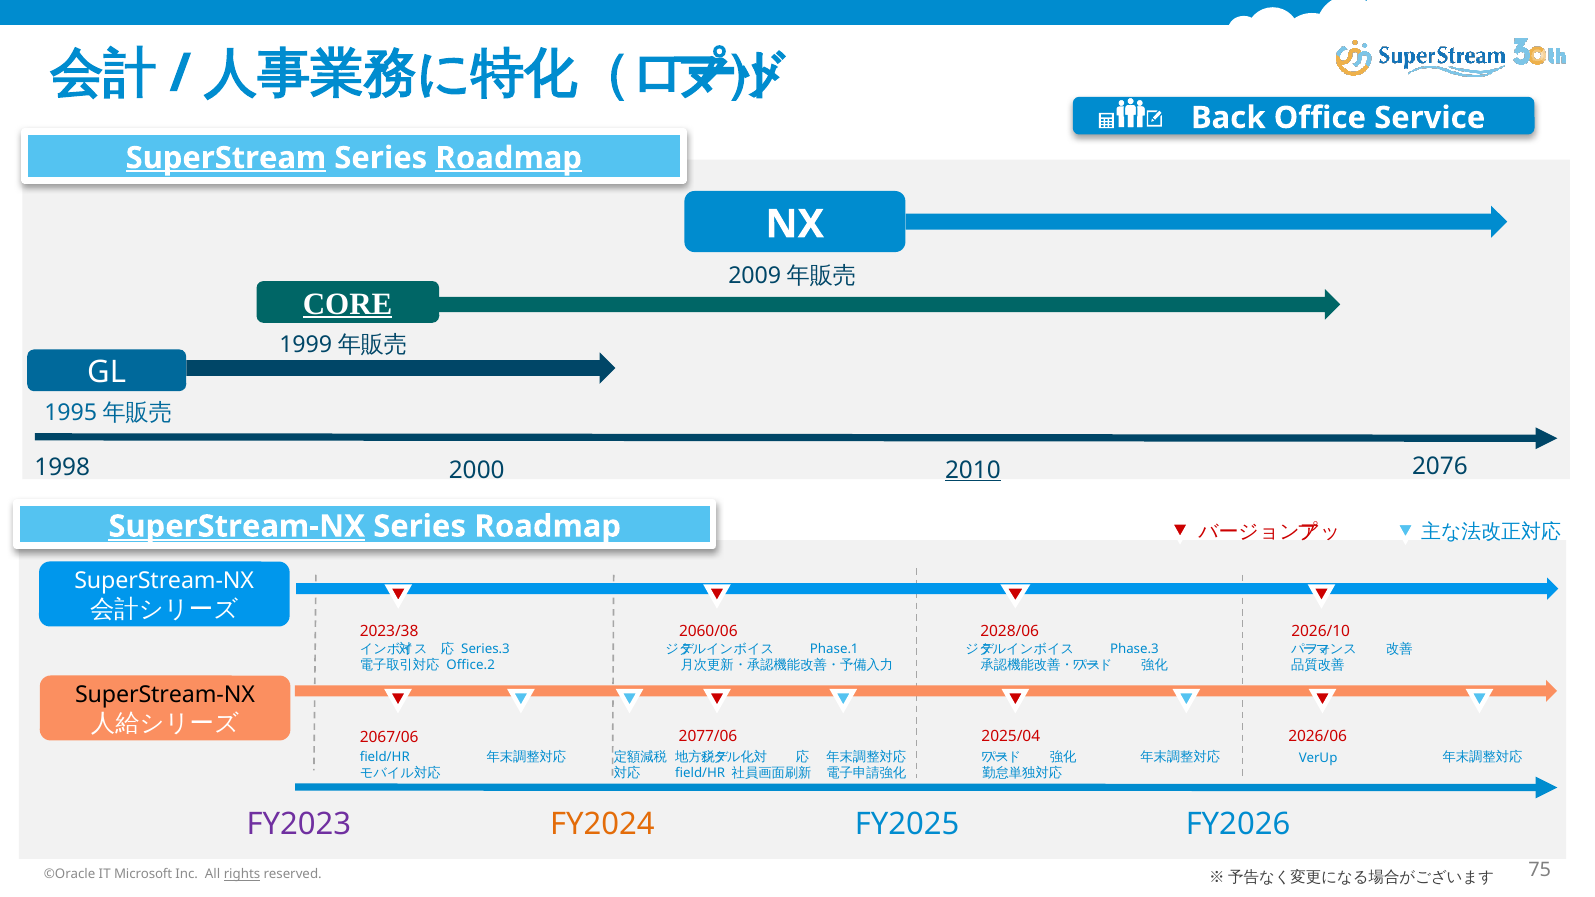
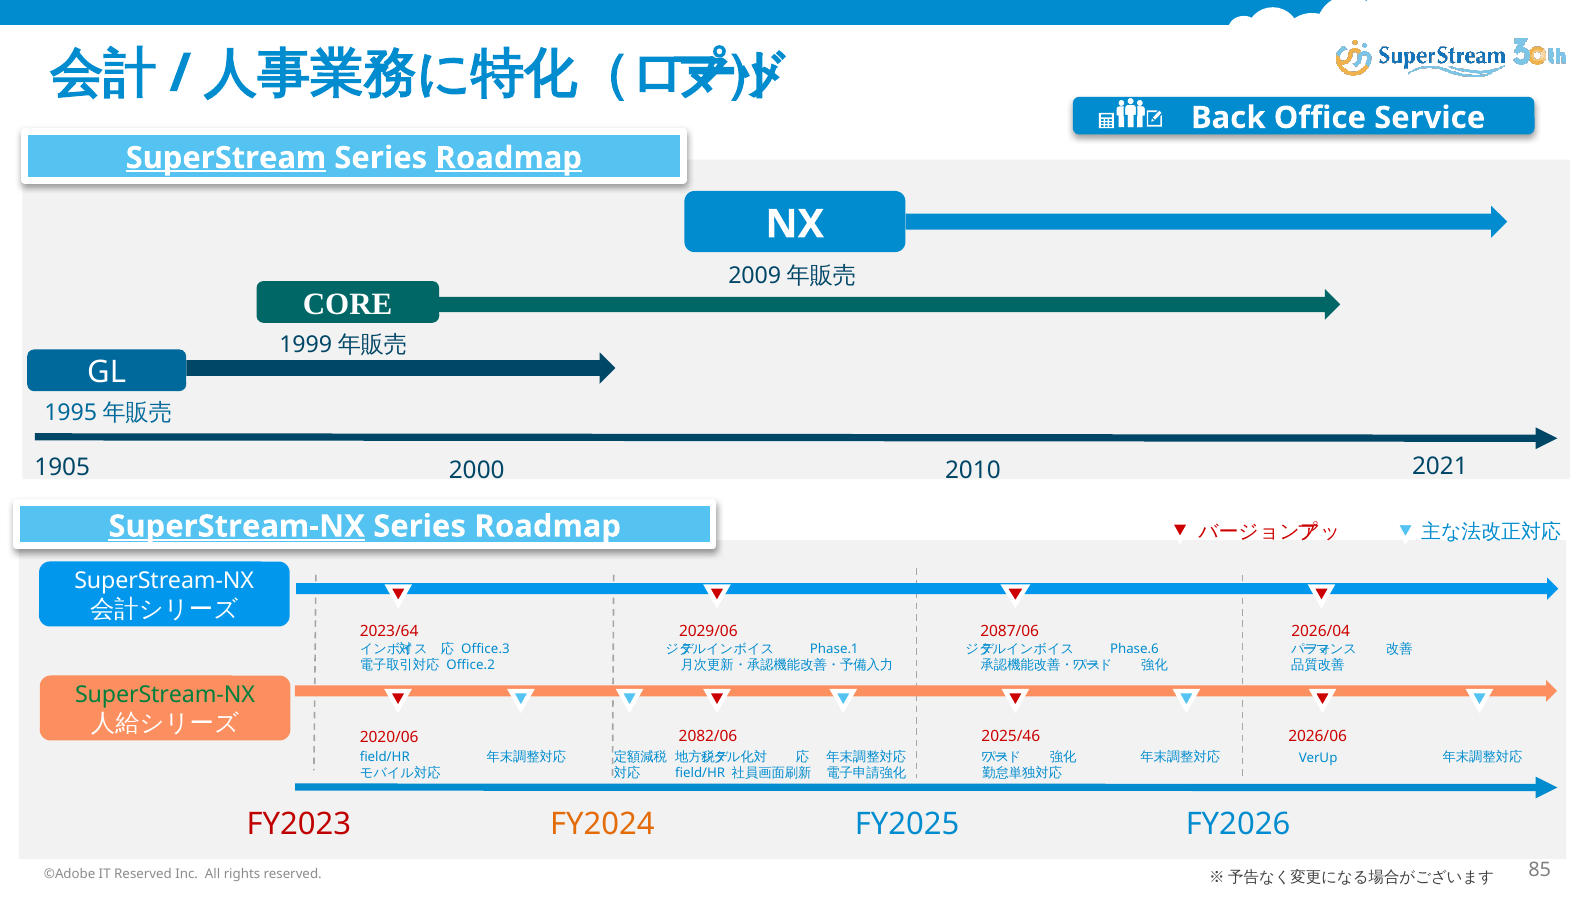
CORE underline: present -> none
2076: 2076 -> 2021
1998: 1998 -> 1905
2010 underline: present -> none
2023/38: 2023/38 -> 2023/64
2060/06: 2060/06 -> 2029/06
2028/06: 2028/06 -> 2087/06
2026/10: 2026/10 -> 2026/04
Series.3: Series.3 -> Office.3
Phase.3: Phase.3 -> Phase.6
SuperStream-NX at (165, 695) colour: black -> green
2077/06: 2077/06 -> 2082/06
2025/04: 2025/04 -> 2025/46
2067/06: 2067/06 -> 2020/06
FY2023 colour: purple -> red
©Oracle: ©Oracle -> ©Adobe
IT Microsoft: Microsoft -> Reserved
rights underline: present -> none
75: 75 -> 85
